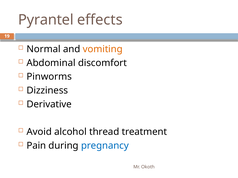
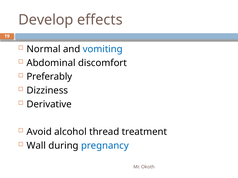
Pyrantel: Pyrantel -> Develop
vomiting colour: orange -> blue
Pinworms: Pinworms -> Preferably
Pain: Pain -> Wall
